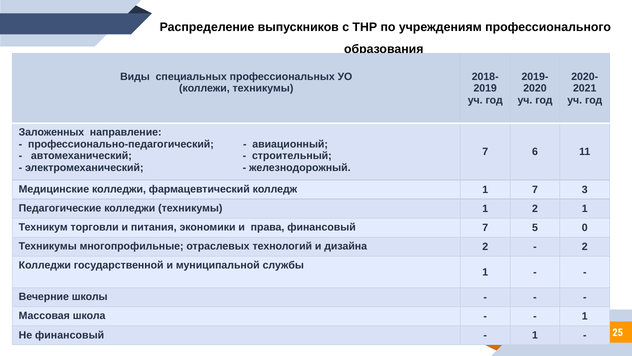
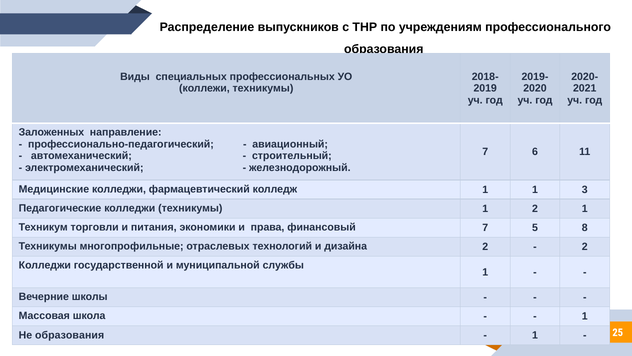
1 7: 7 -> 1
0: 0 -> 8
Не финансовый: финансовый -> образования
